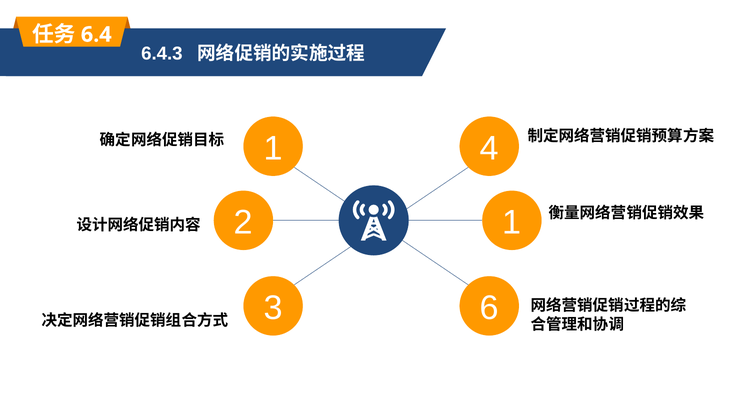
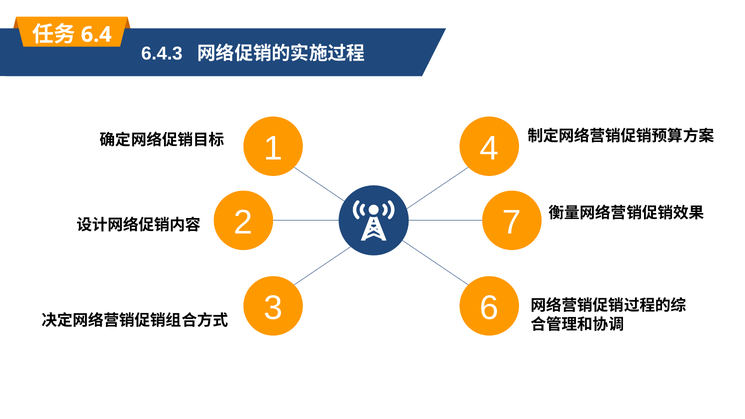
2 1: 1 -> 7
